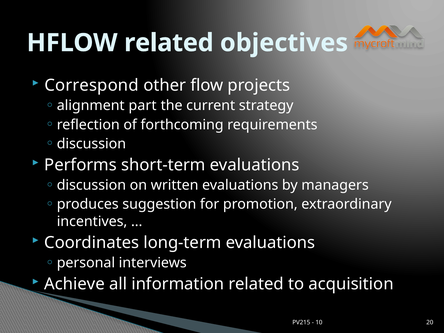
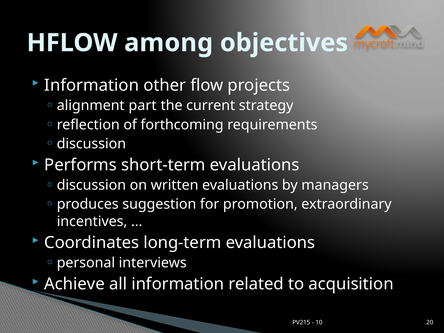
HFLOW related: related -> among
Correspond at (92, 85): Correspond -> Information
